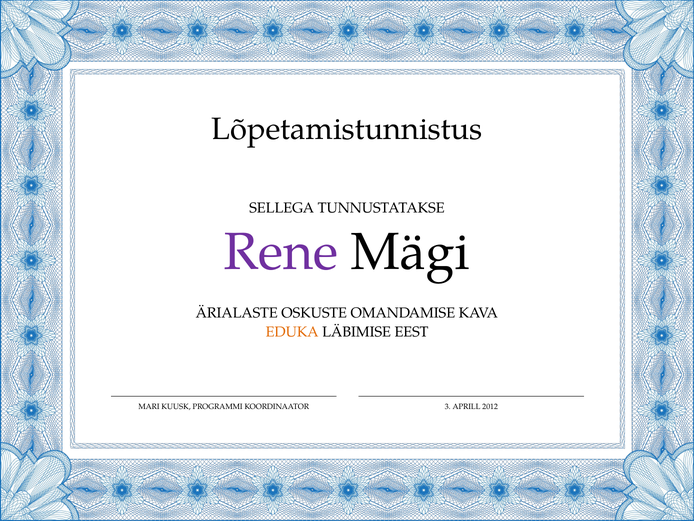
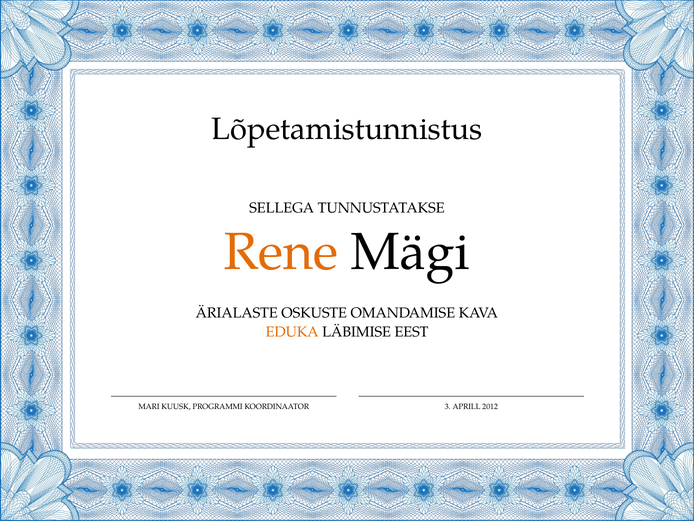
Rene colour: purple -> orange
